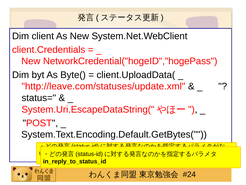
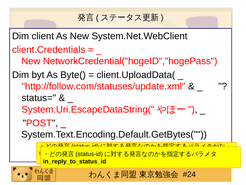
http://leave.com/statuses/update.xml: http://leave.com/statuses/update.xml -> http://follow.com/statuses/update.xml
